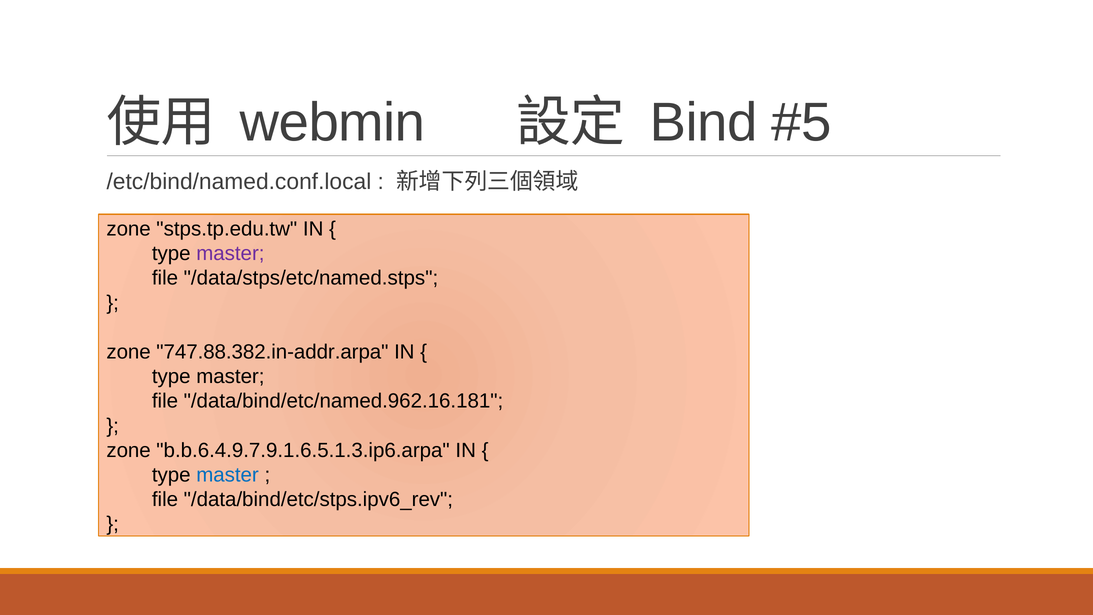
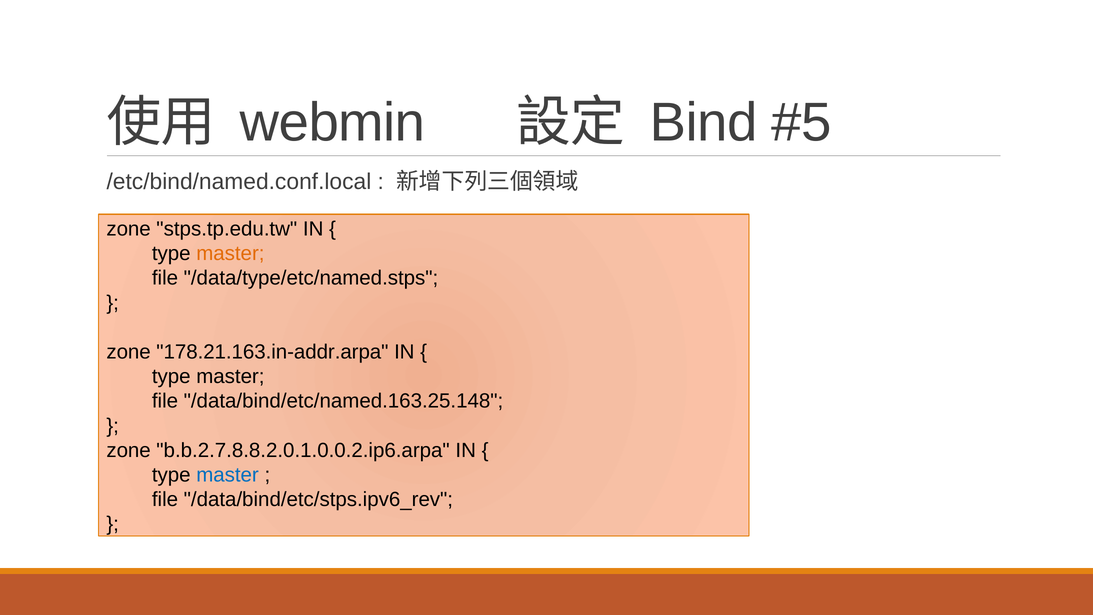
master at (230, 253) colour: purple -> orange
/data/stps/etc/named.stps: /data/stps/etc/named.stps -> /data/type/etc/named.stps
747.88.382.in-addr.arpa: 747.88.382.in-addr.arpa -> 178.21.163.in-addr.arpa
/data/bind/etc/named.962.16.181: /data/bind/etc/named.962.16.181 -> /data/bind/etc/named.163.25.148
b.b.6.4.9.7.9.1.6.5.1.3.ip6.arpa: b.b.6.4.9.7.9.1.6.5.1.3.ip6.arpa -> b.b.2.7.8.8.2.0.1.0.0.2.ip6.arpa
